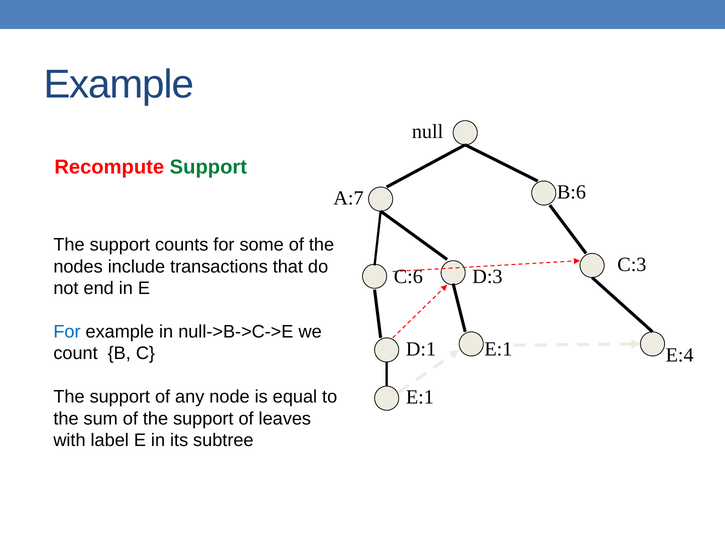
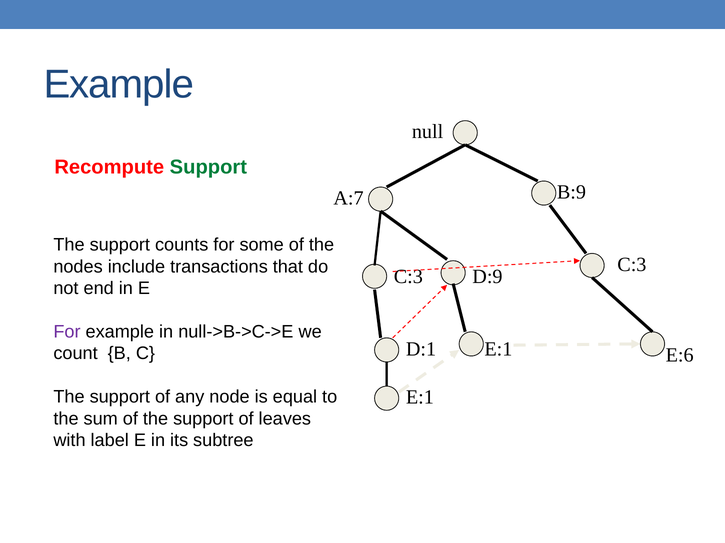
B:6: B:6 -> B:9
C:6 at (408, 277): C:6 -> C:3
D:3: D:3 -> D:9
For at (67, 332) colour: blue -> purple
E:4: E:4 -> E:6
